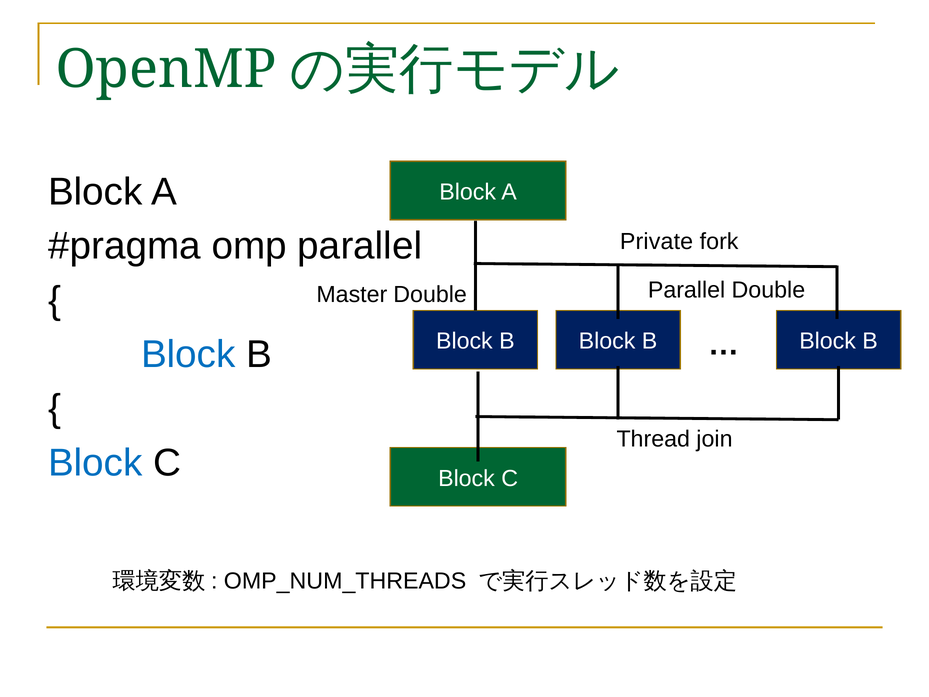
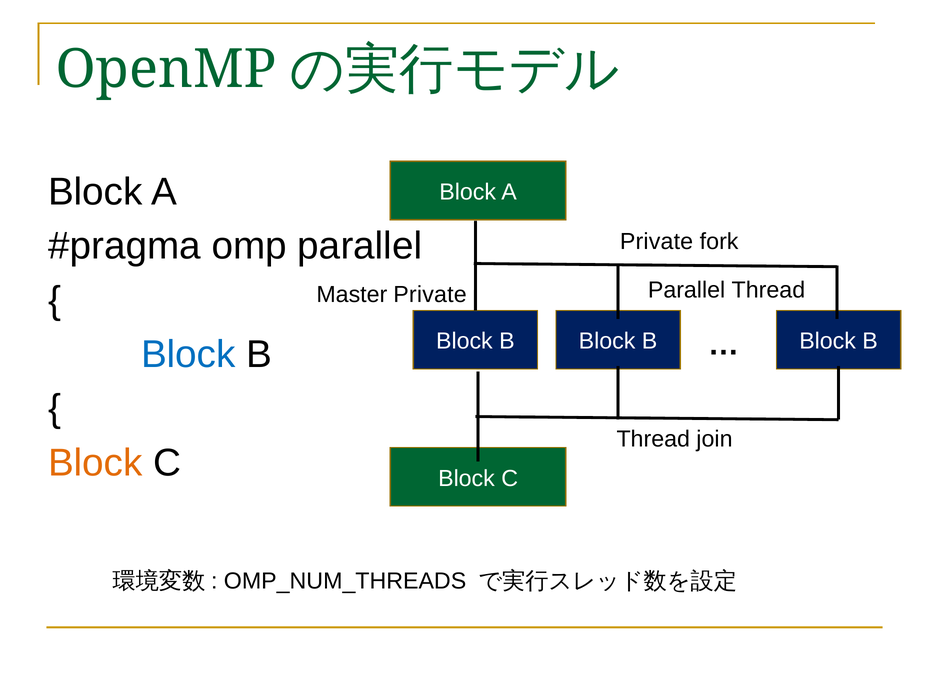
Parallel Double: Double -> Thread
Master Double: Double -> Private
Block at (95, 463) colour: blue -> orange
